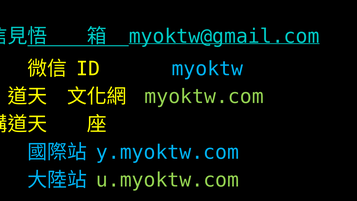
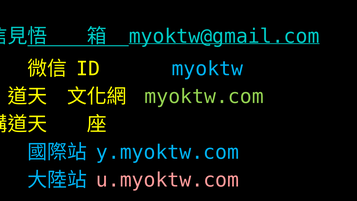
u.myoktw.com colour: light green -> pink
